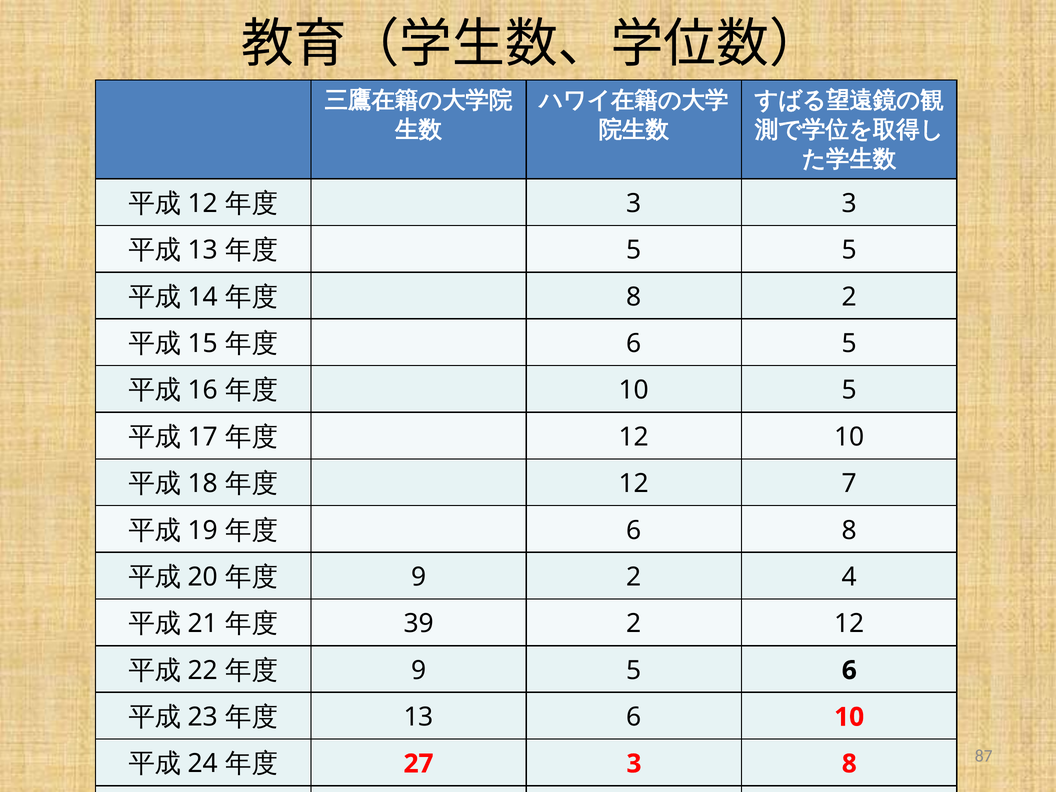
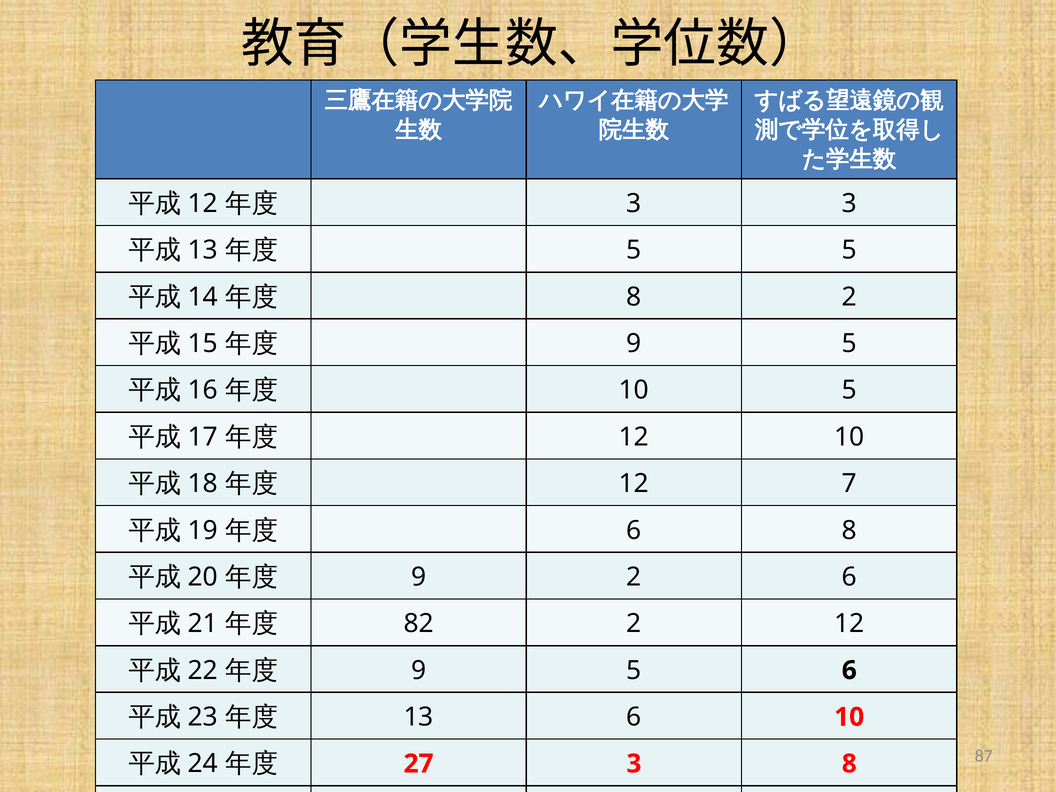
6 at (634, 344): 6 -> 9
2 4: 4 -> 6
39: 39 -> 82
